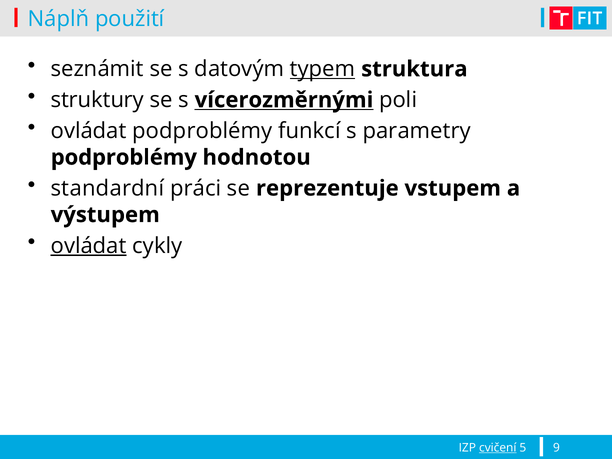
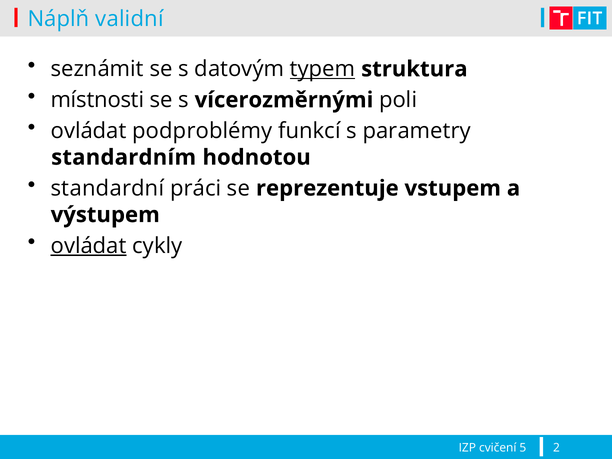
použití: použití -> validní
struktury: struktury -> místnosti
vícerozměrnými underline: present -> none
podproblémy at (124, 157): podproblémy -> standardním
cvičení underline: present -> none
9: 9 -> 2
